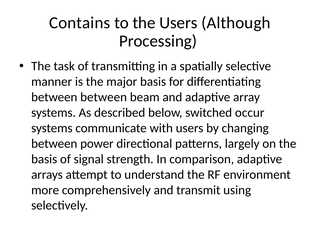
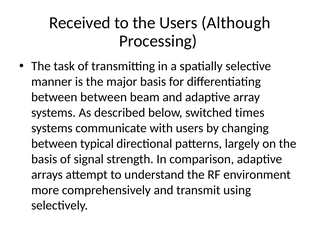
Contains: Contains -> Received
occur: occur -> times
power: power -> typical
